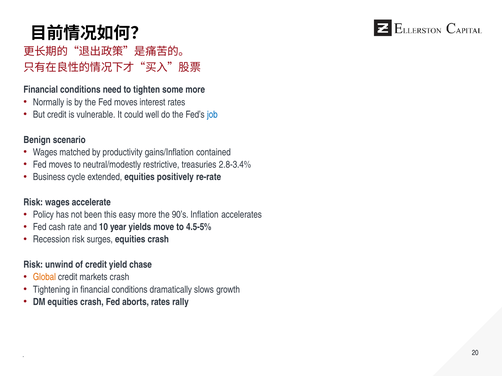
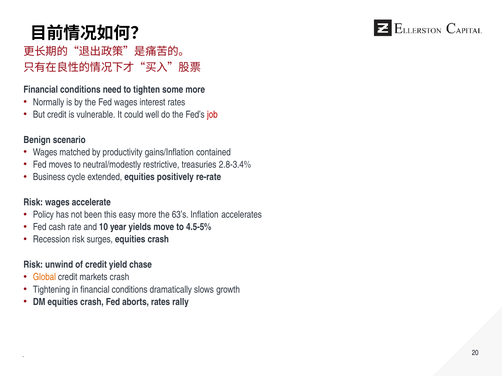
the Fed moves: moves -> wages
job colour: blue -> red
90’s: 90’s -> 63’s
